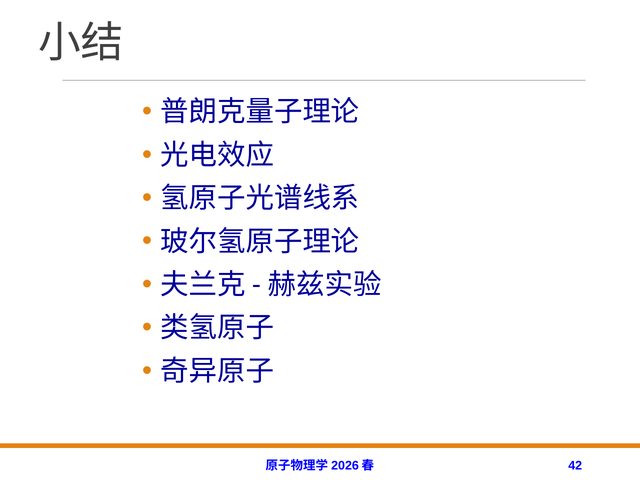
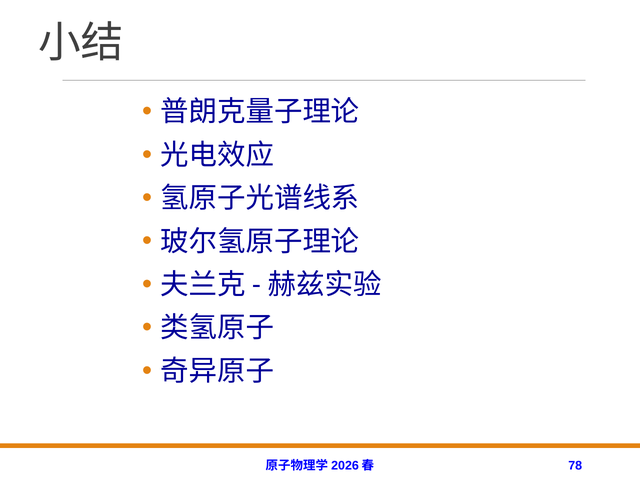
42: 42 -> 78
